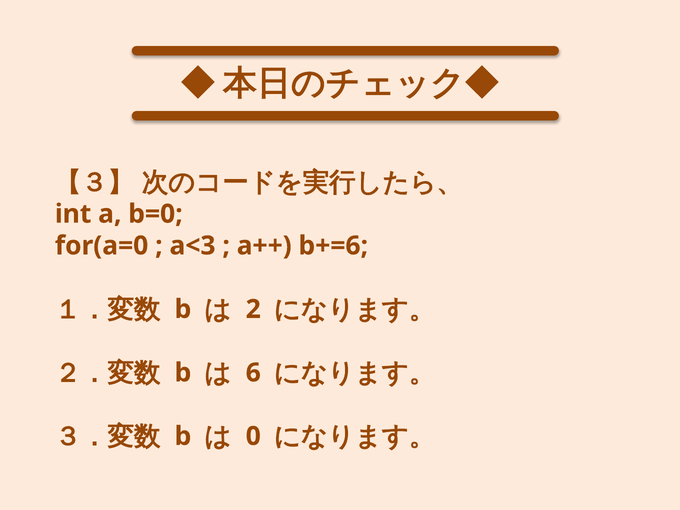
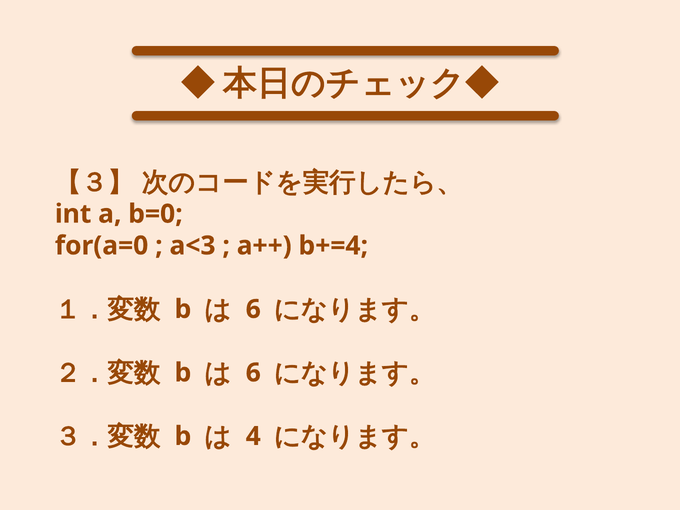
b+=6: b+=6 -> b+=4
2 at (253, 309): 2 -> 6
0: 0 -> 4
